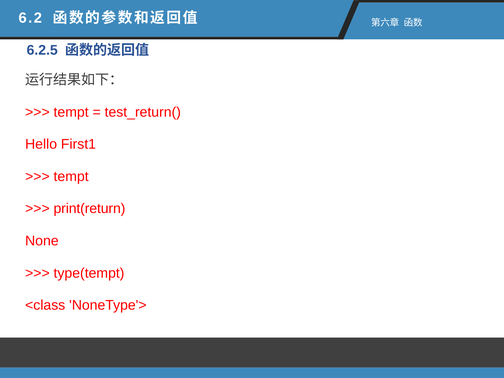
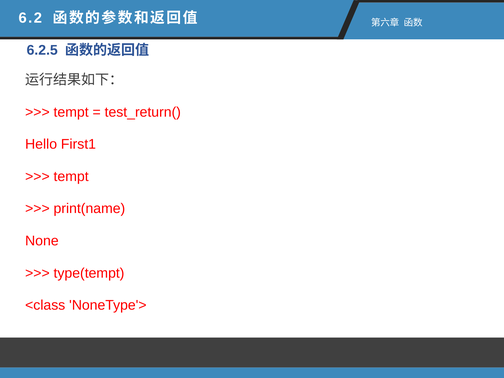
print(return: print(return -> print(name
